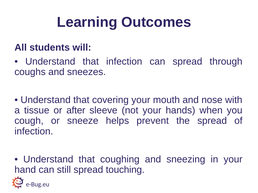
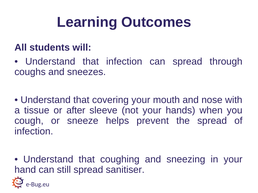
touching: touching -> sanitiser
